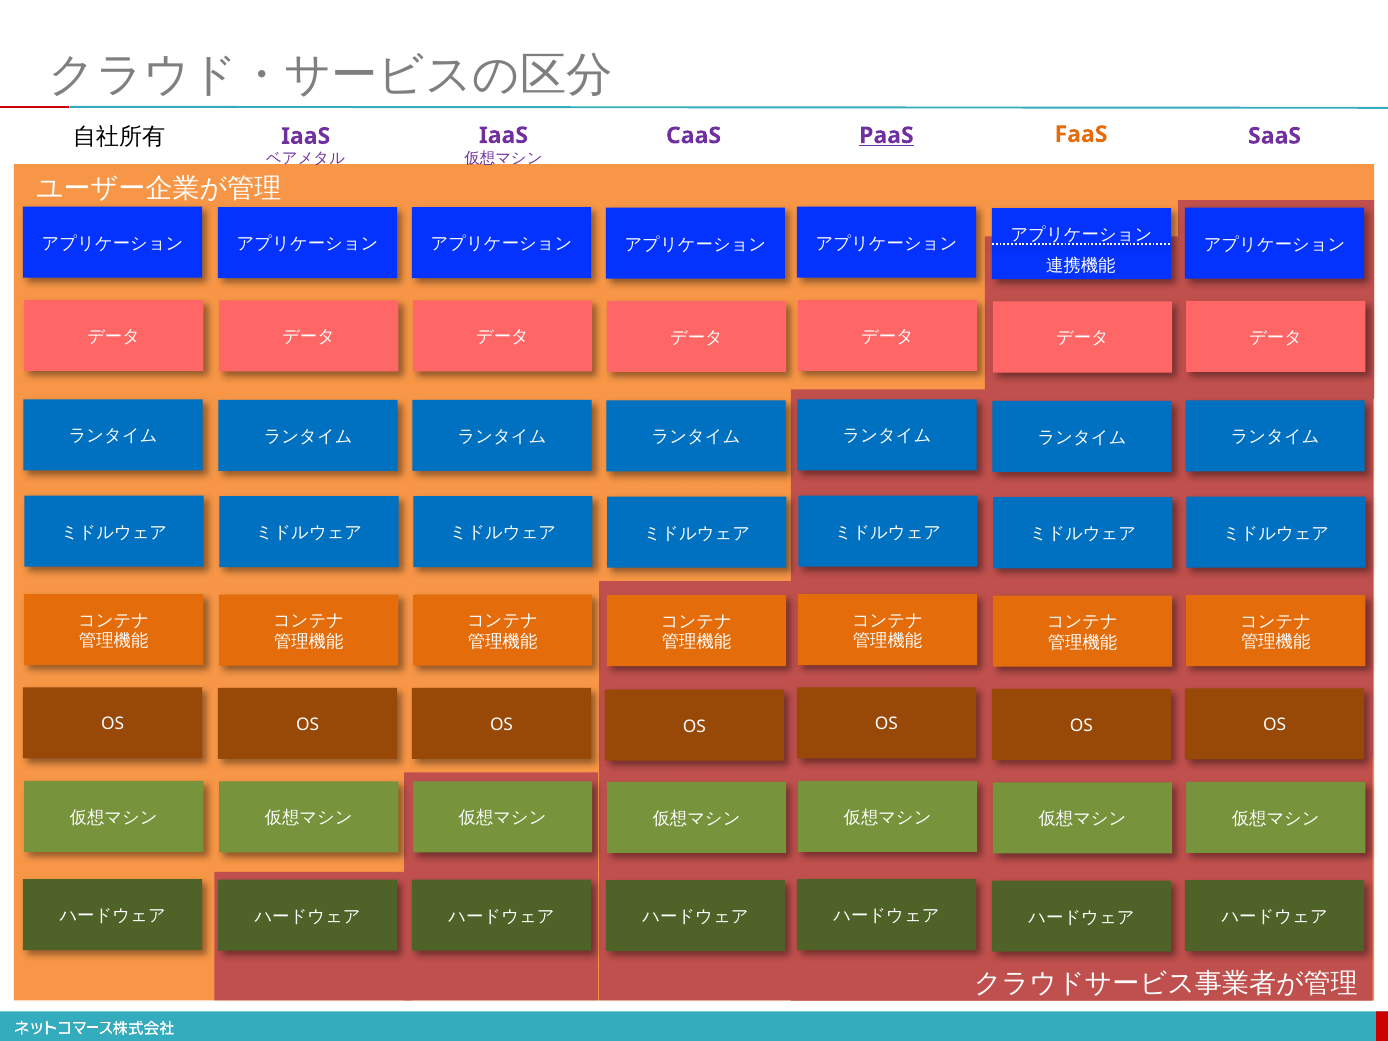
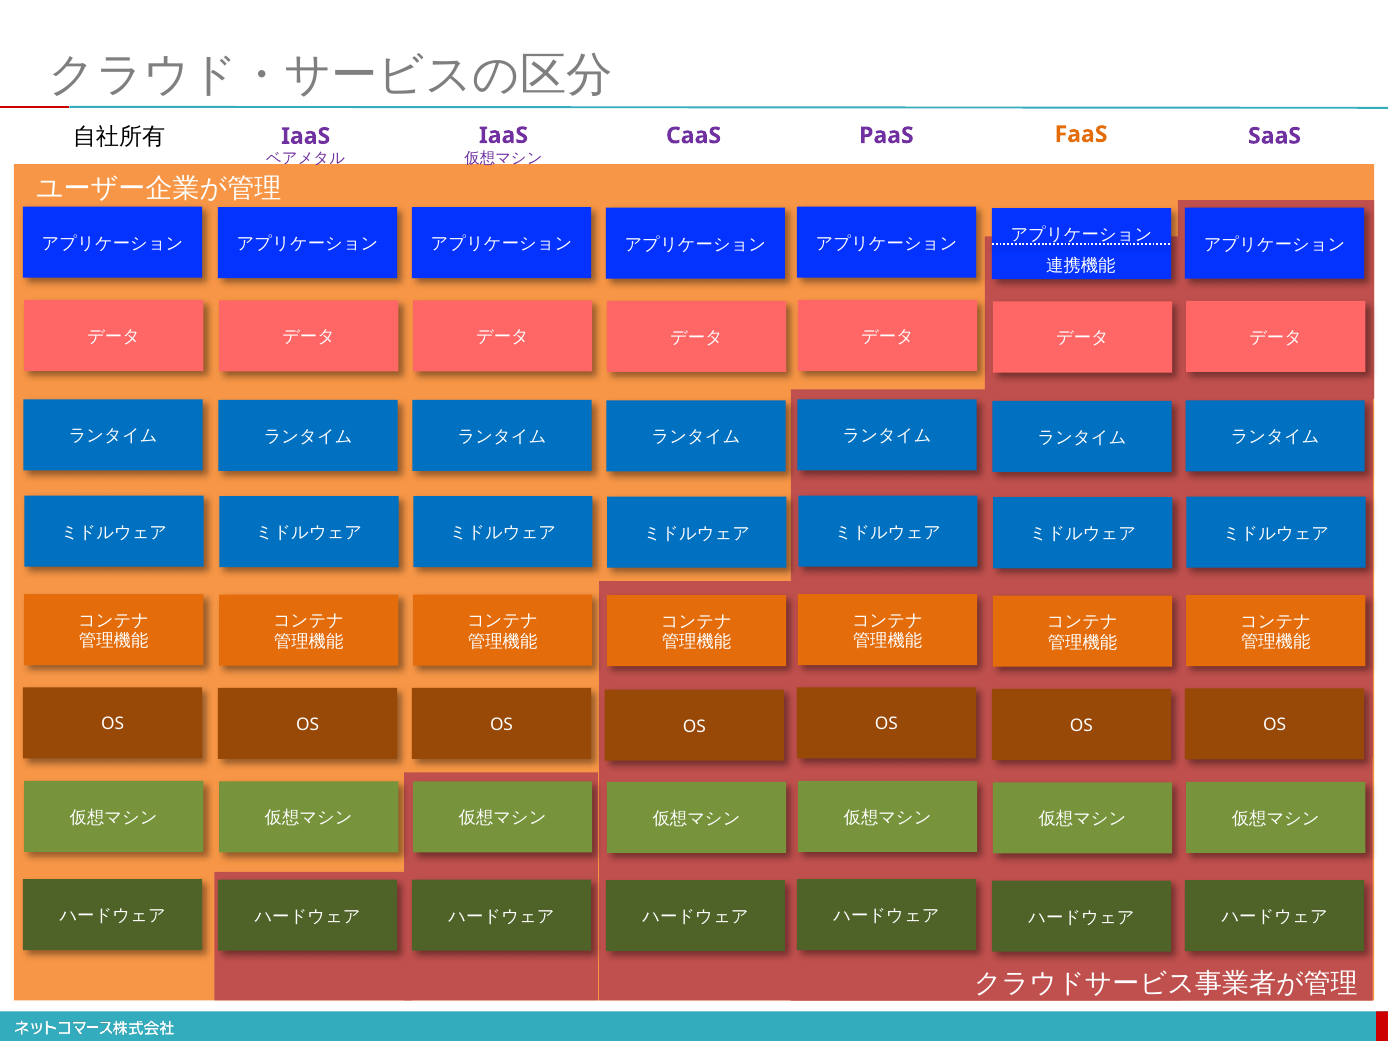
PaaS underline: present -> none
